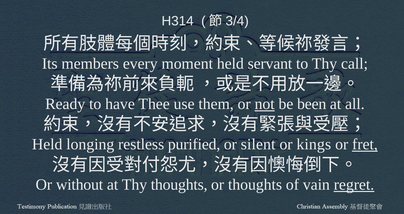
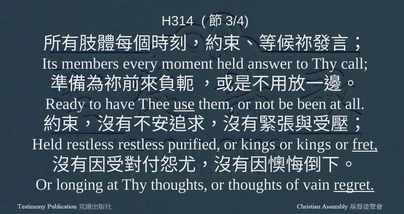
servant: servant -> answer
use underline: none -> present
not underline: present -> none
Held longing: longing -> restless
silent at (258, 145): silent -> kings
without: without -> longing
